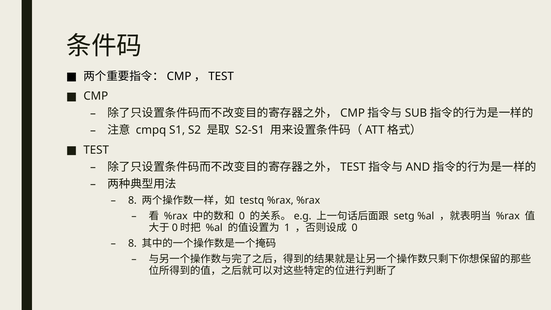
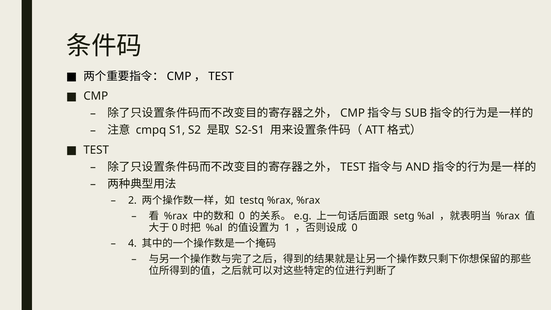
8 at (132, 200): 8 -> 2
8 at (132, 243): 8 -> 4
